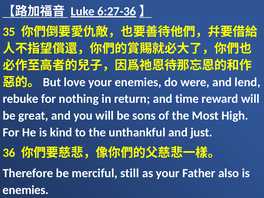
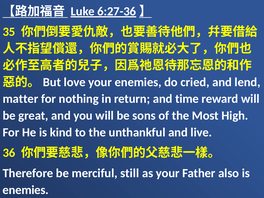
were: were -> cried
rebuke: rebuke -> matter
just: just -> live
